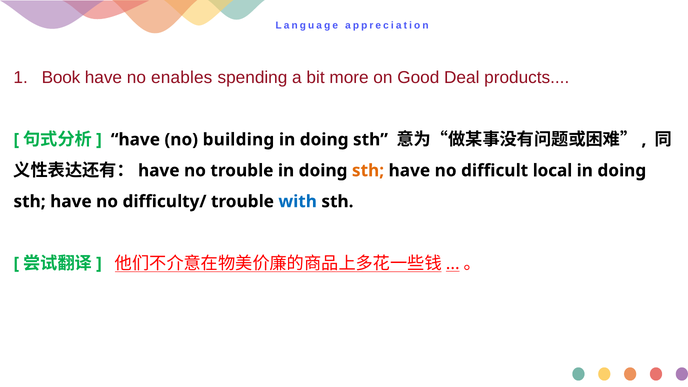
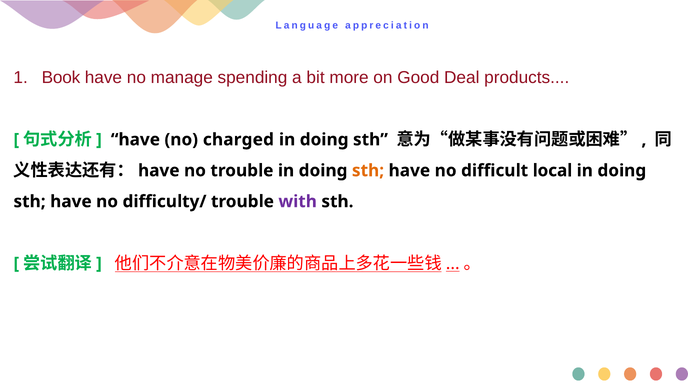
enables: enables -> manage
building: building -> charged
with colour: blue -> purple
